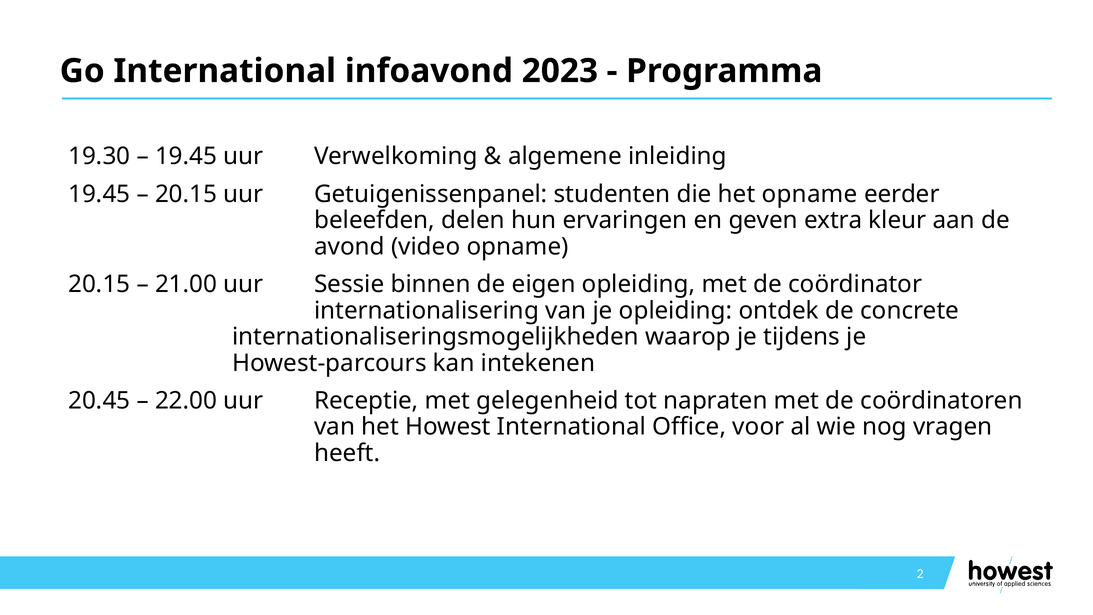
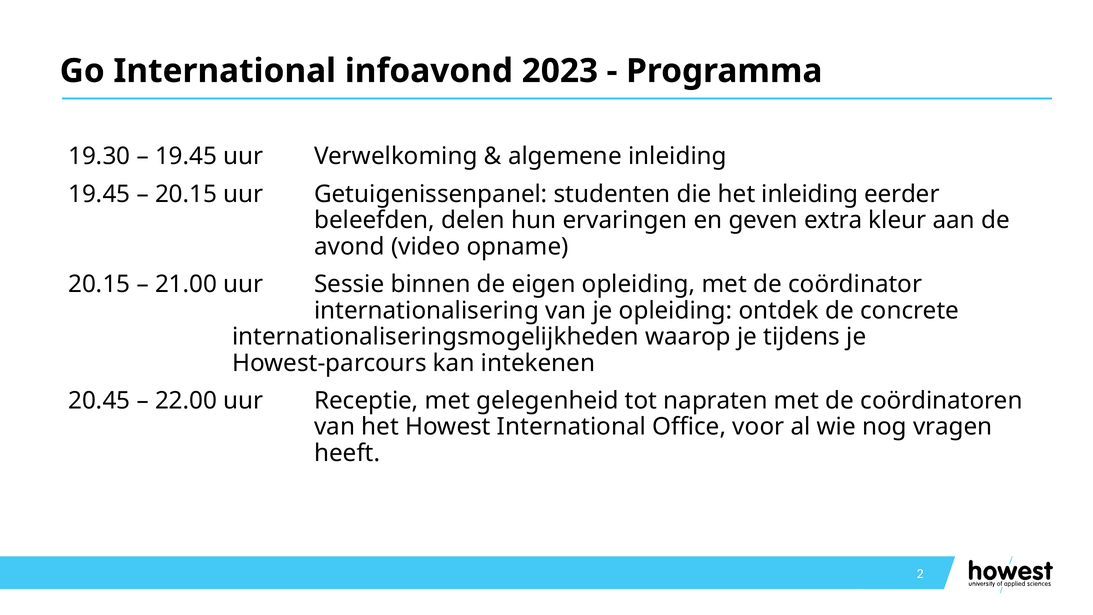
het opname: opname -> inleiding
